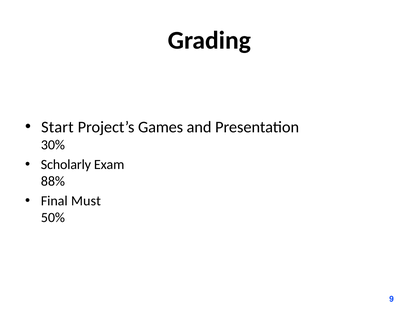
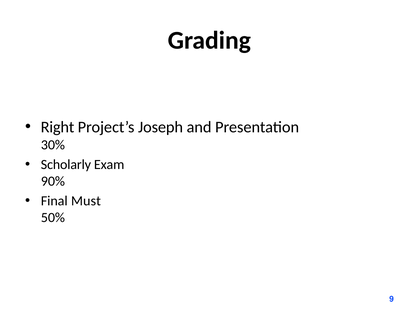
Start: Start -> Right
Games: Games -> Joseph
88%: 88% -> 90%
